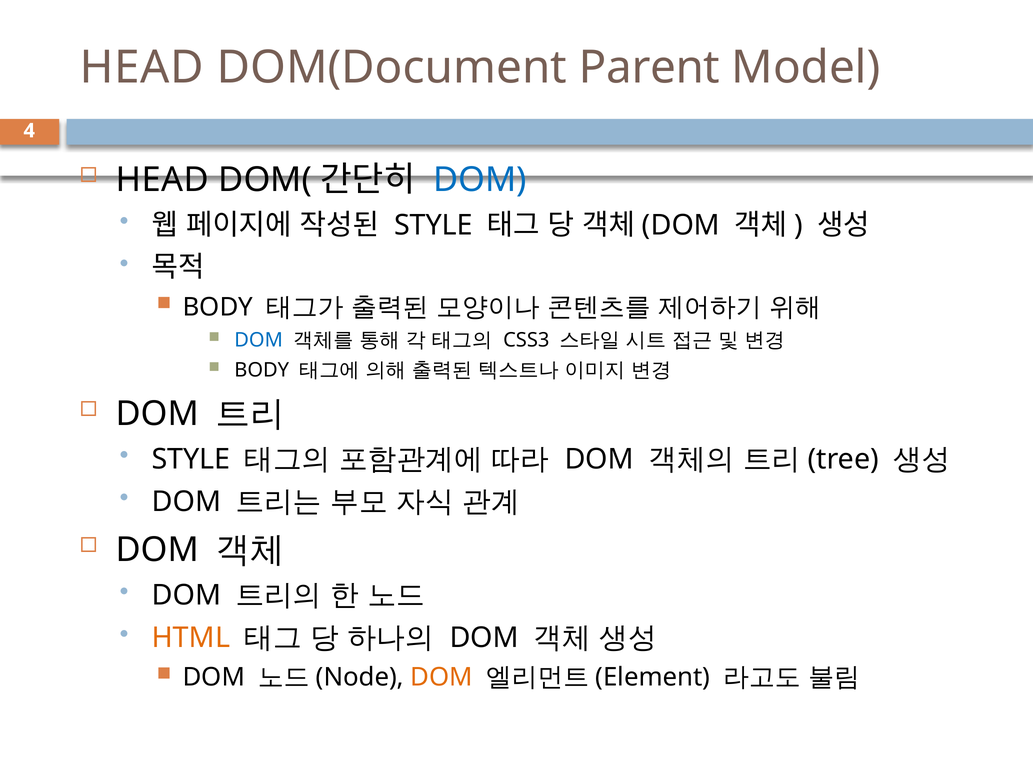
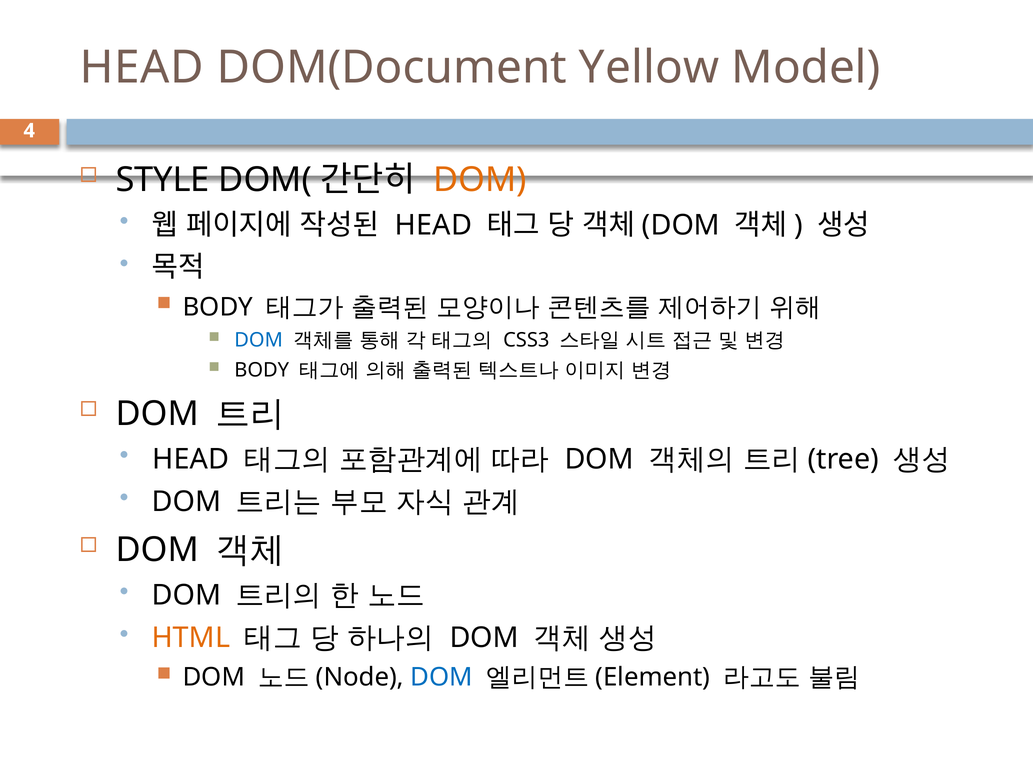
Parent: Parent -> Yellow
HEAD at (162, 180): HEAD -> STYLE
DOM at (480, 180) colour: blue -> orange
STYLE at (434, 225): STYLE -> HEAD
STYLE at (191, 459): STYLE -> HEAD
DOM at (442, 677) colour: orange -> blue
